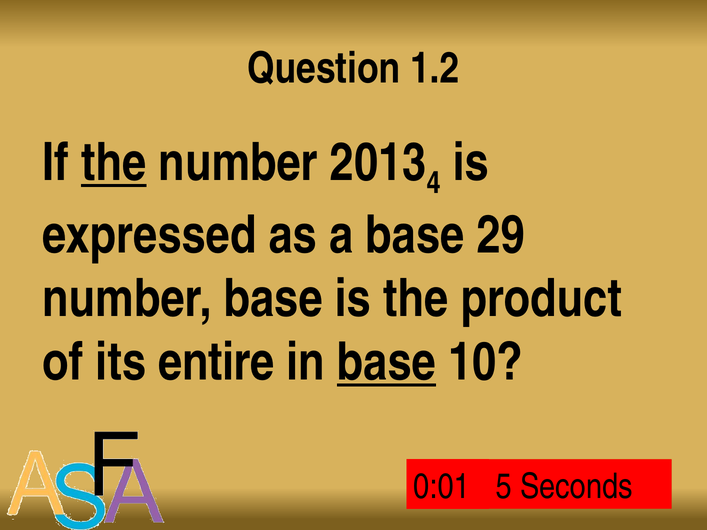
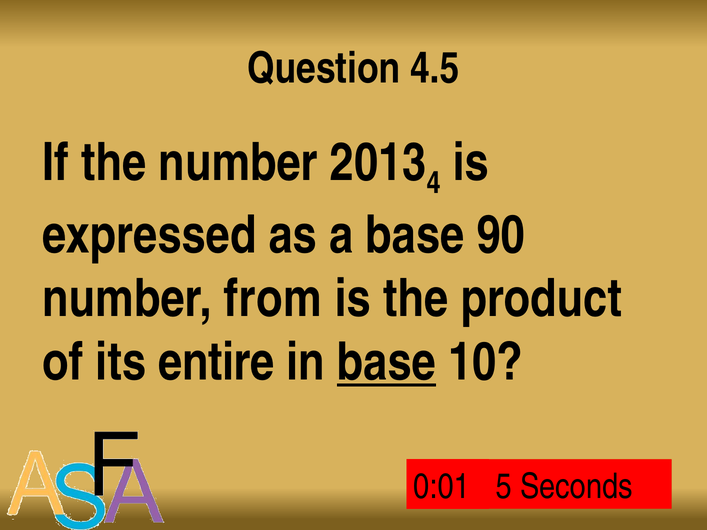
1.2: 1.2 -> 4.5
the at (114, 163) underline: present -> none
29: 29 -> 90
number base: base -> from
